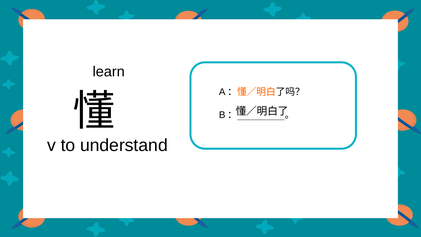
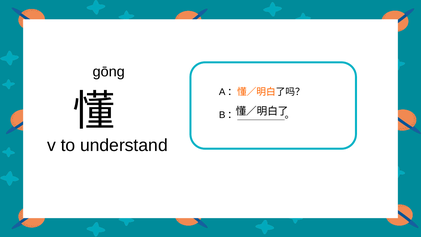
learn: learn -> gōng
